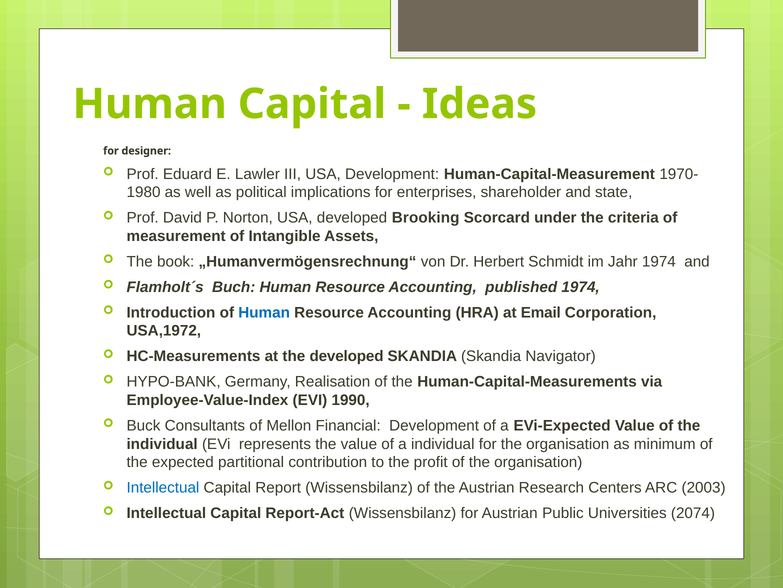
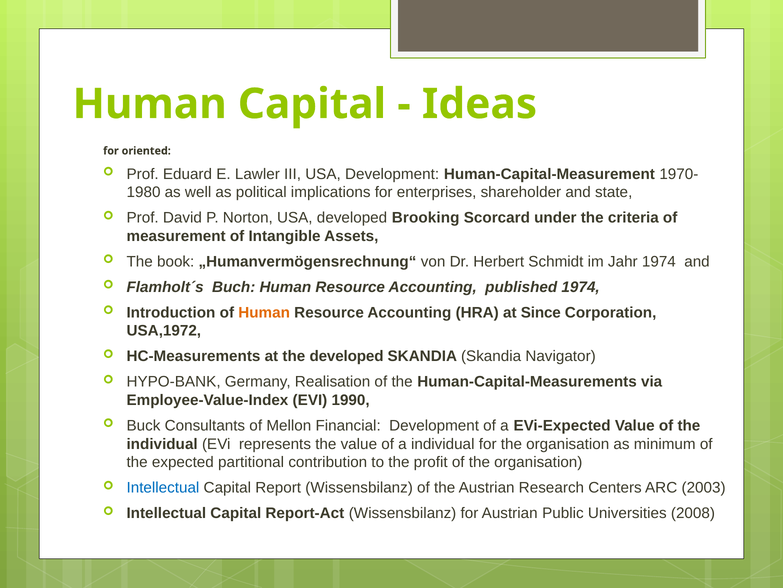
designer: designer -> oriented
Human at (264, 312) colour: blue -> orange
Email: Email -> Since
2074: 2074 -> 2008
